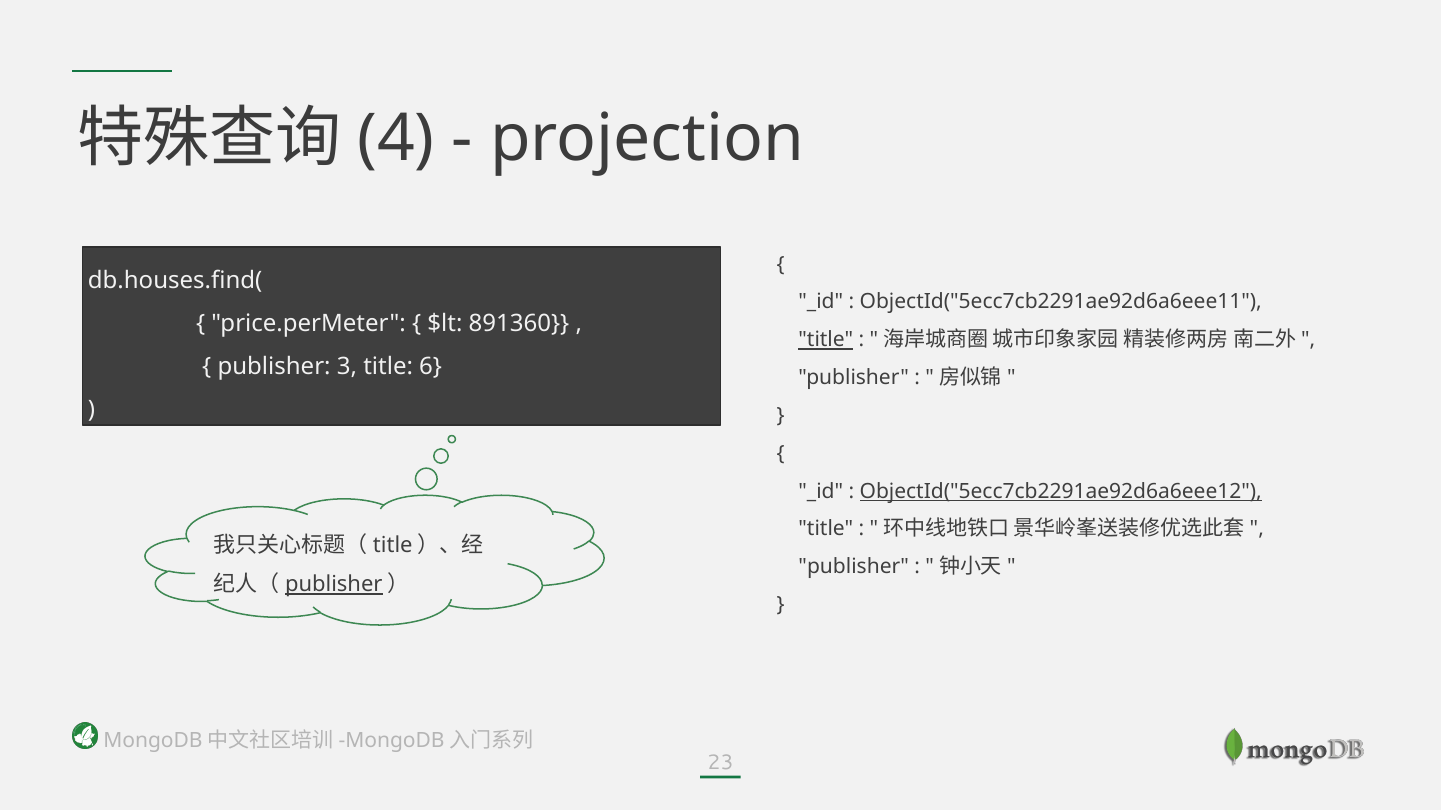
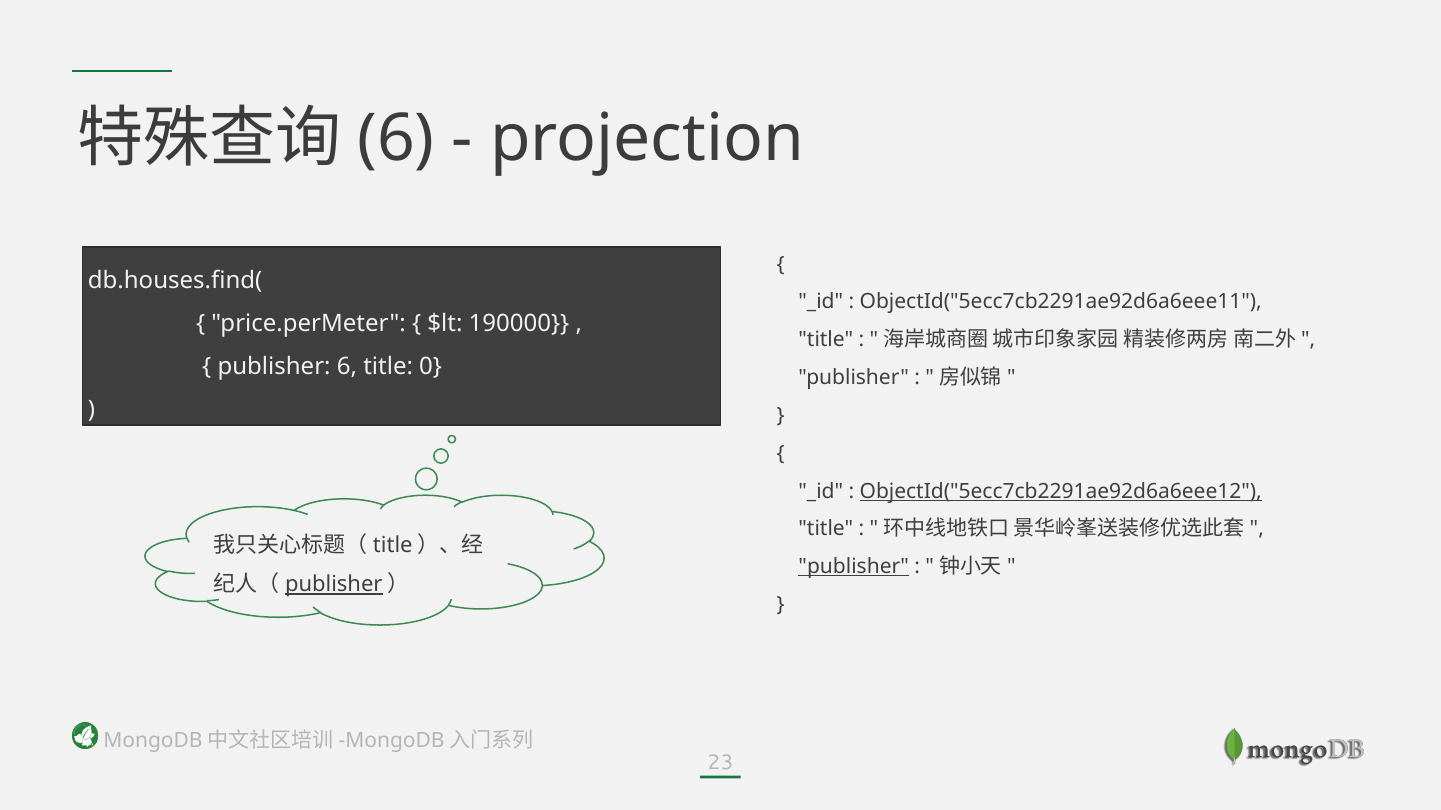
4 at (396, 139): 4 -> 6
891360: 891360 -> 190000
title at (826, 340) underline: present -> none
publisher 3: 3 -> 6
6: 6 -> 0
publisher at (854, 567) underline: none -> present
